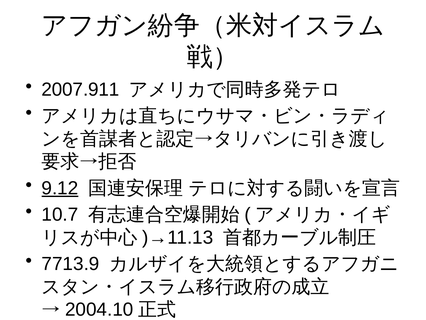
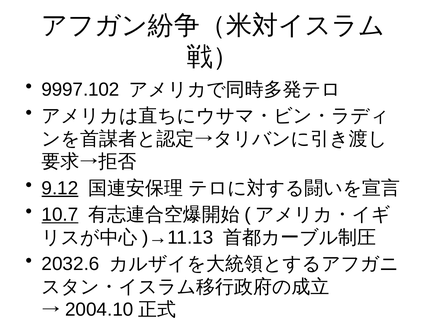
2007.911: 2007.911 -> 9997.102
10.7 underline: none -> present
7713.9: 7713.9 -> 2032.6
